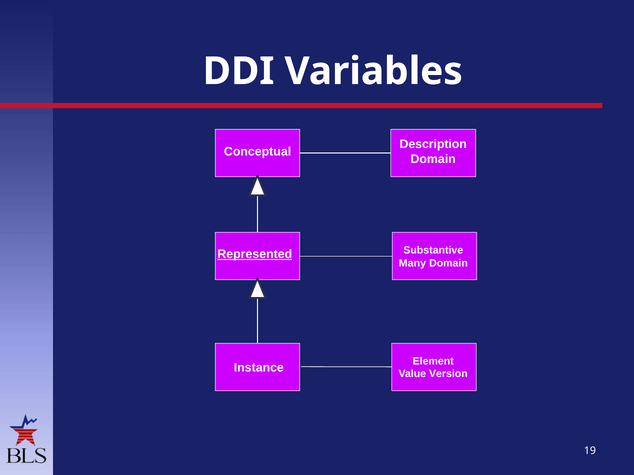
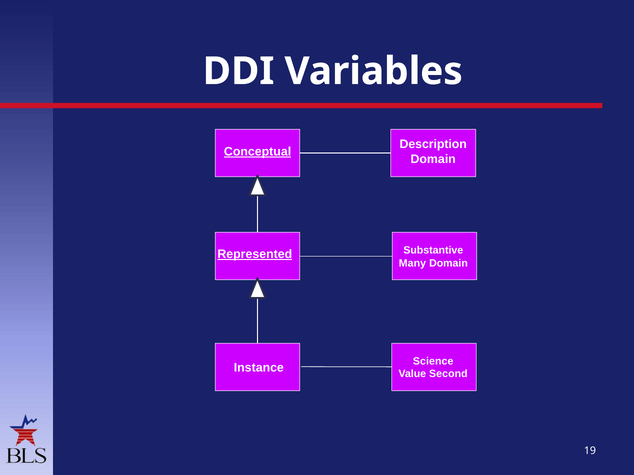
Conceptual underline: none -> present
Element: Element -> Science
Version: Version -> Second
